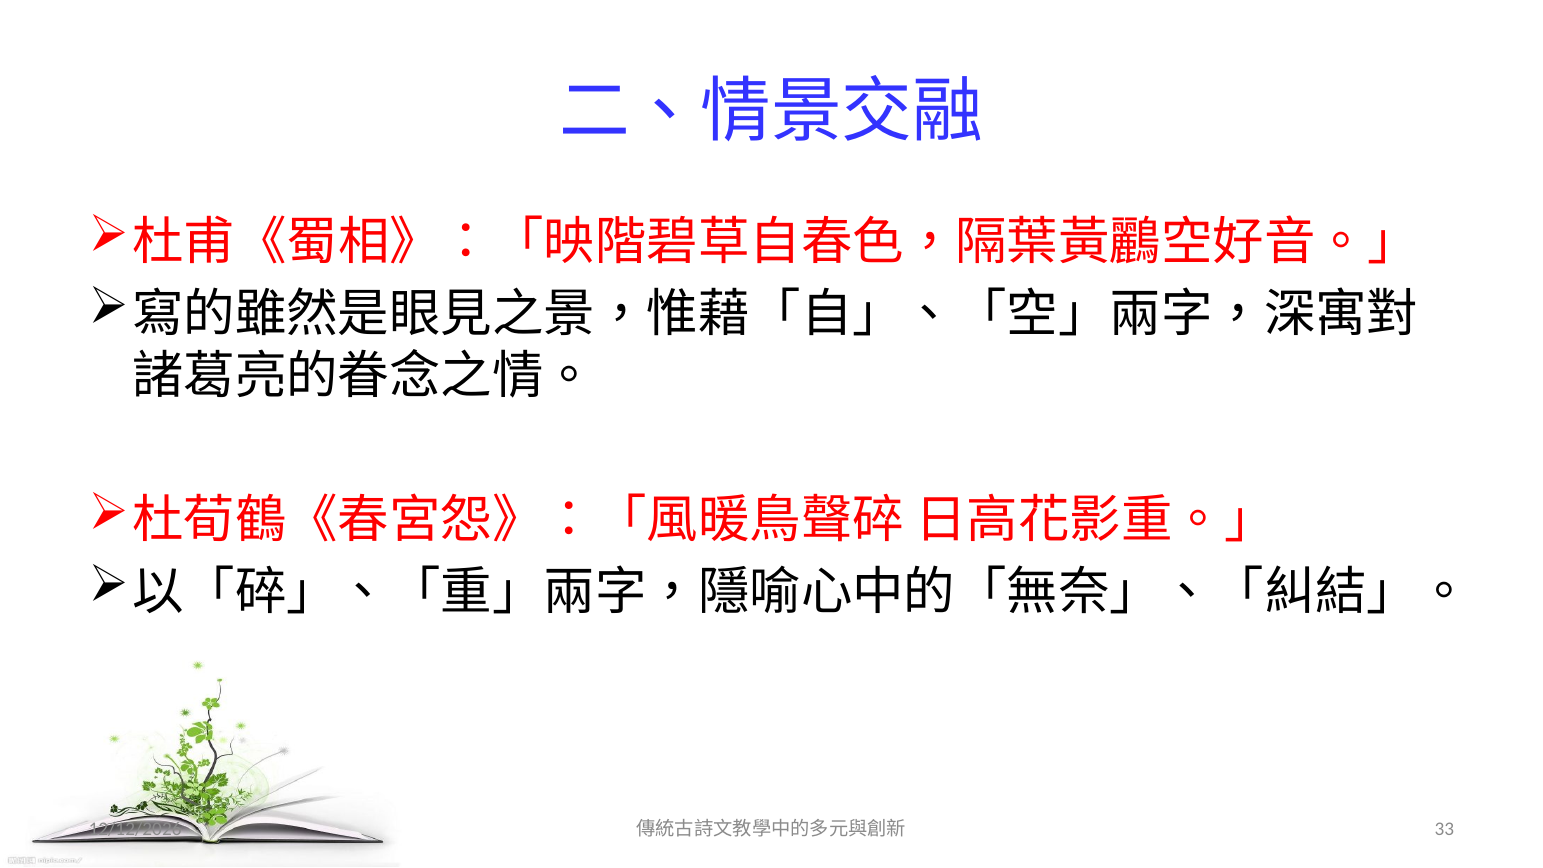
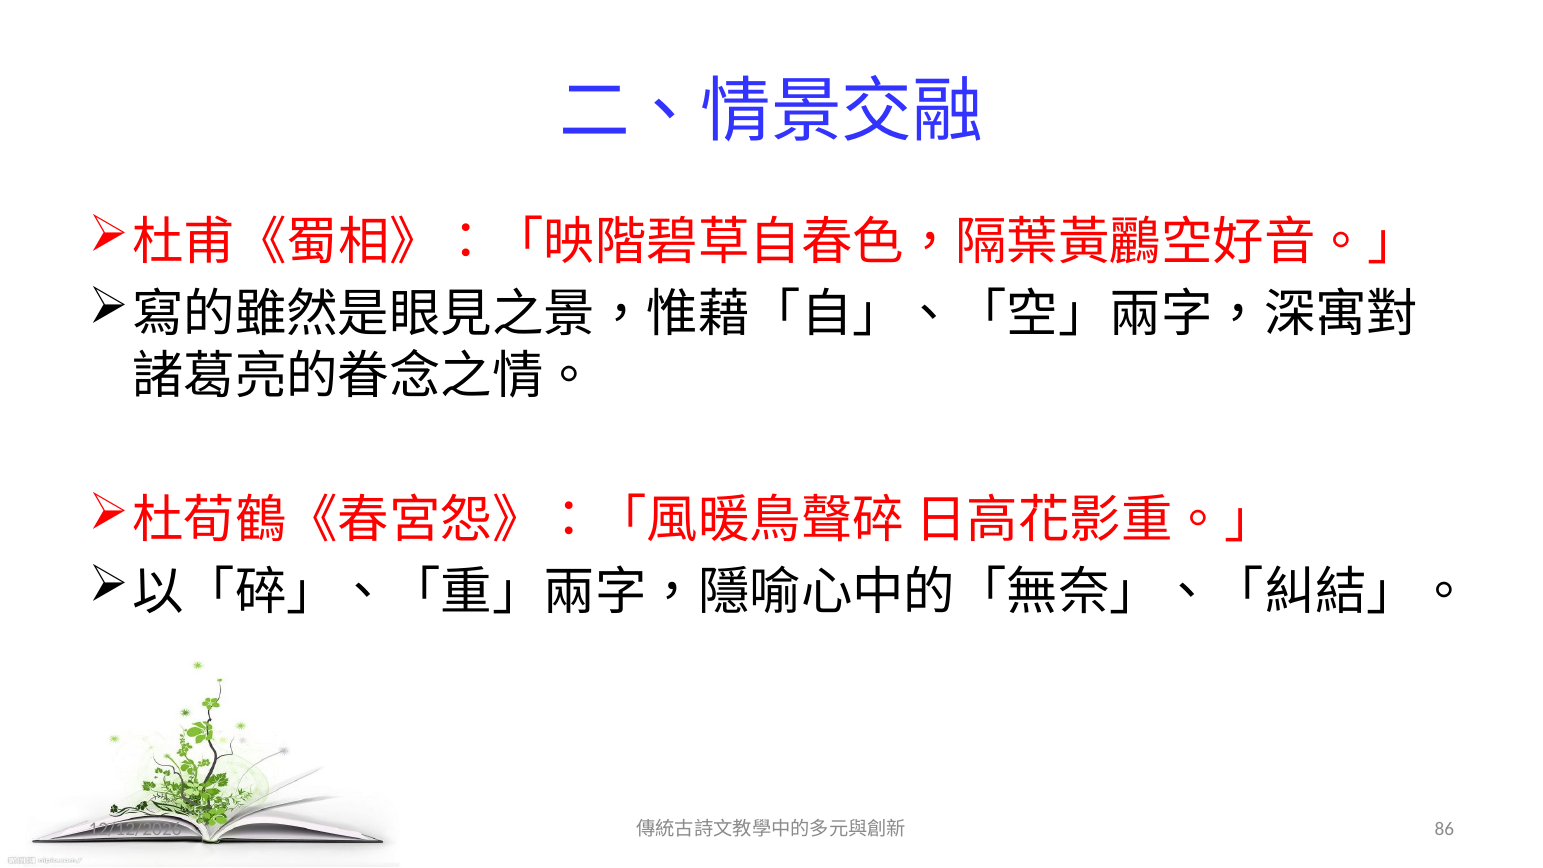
33: 33 -> 86
